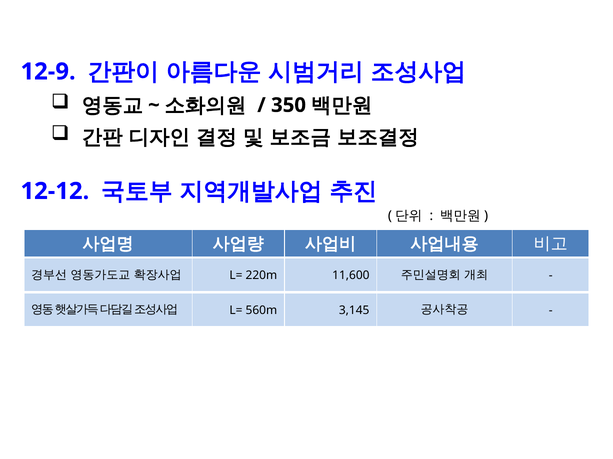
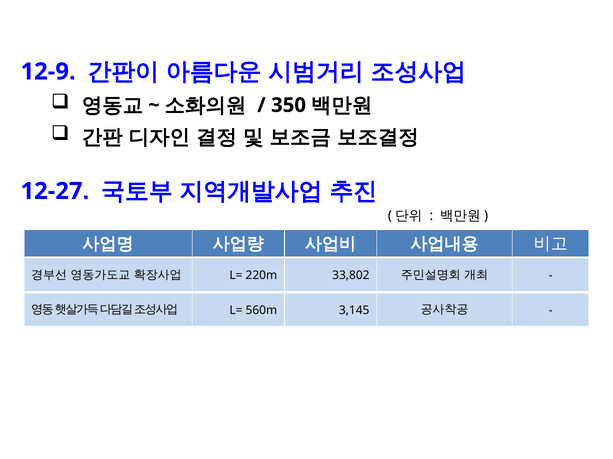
12-12: 12-12 -> 12-27
11,600: 11,600 -> 33,802
